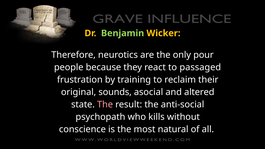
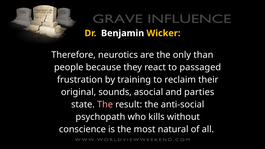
Benjamin colour: light green -> white
pour: pour -> than
altered: altered -> parties
